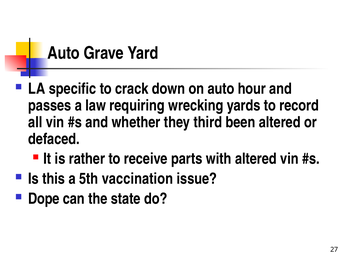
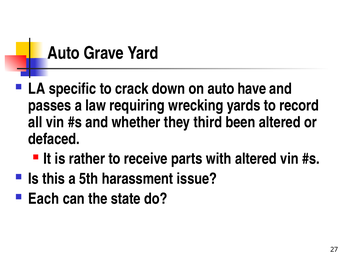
hour: hour -> have
vaccination: vaccination -> harassment
Dope: Dope -> Each
